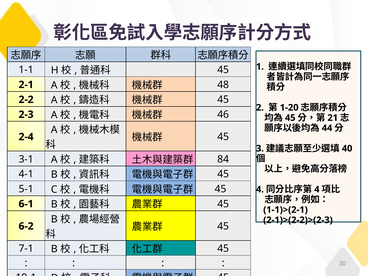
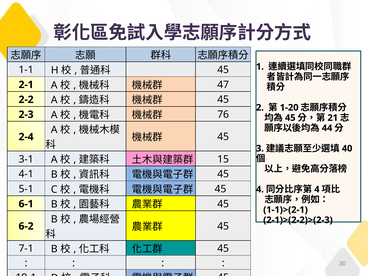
48: 48 -> 47
46: 46 -> 76
84: 84 -> 15
